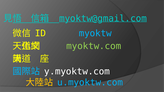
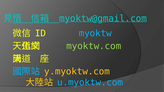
y.myoktw.com colour: white -> yellow
